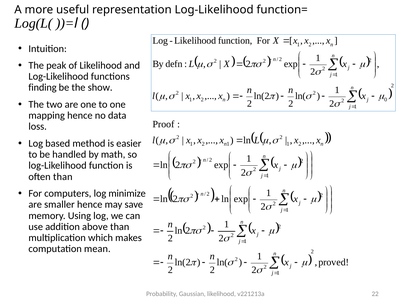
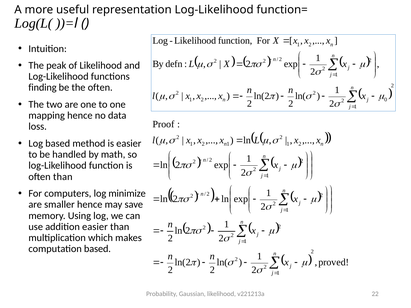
the show: show -> often
addition above: above -> easier
computation mean: mean -> based
